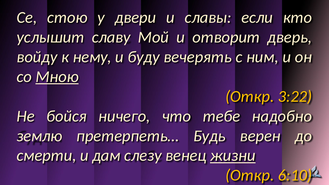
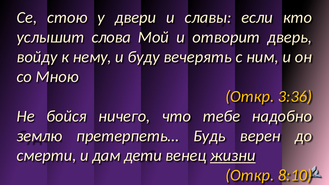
славу: славу -> слова
Мною underline: present -> none
3:22: 3:22 -> 3:36
слезу: слезу -> дети
6:10: 6:10 -> 8:10
